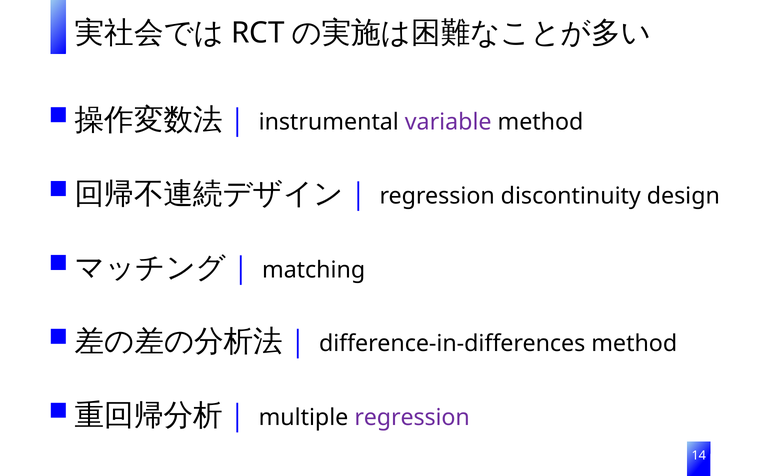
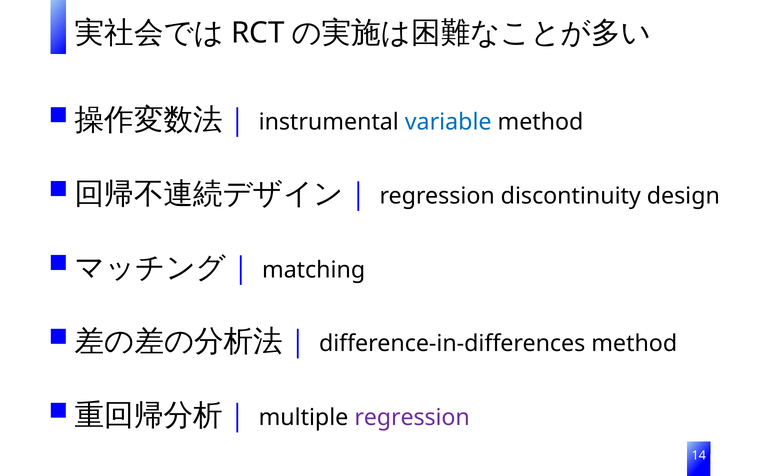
variable colour: purple -> blue
